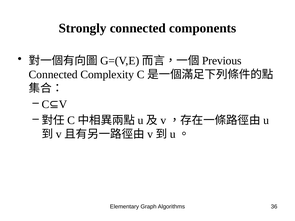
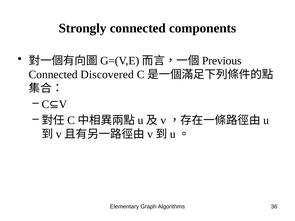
Complexity: Complexity -> Discovered
